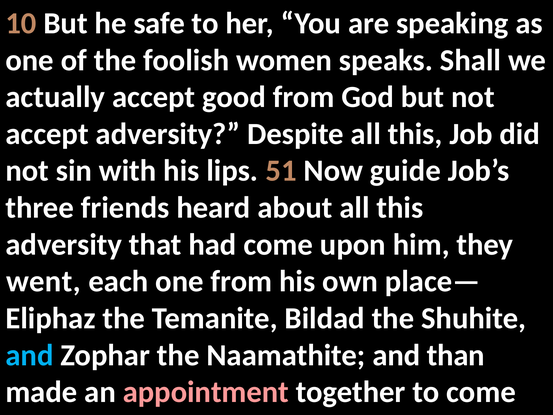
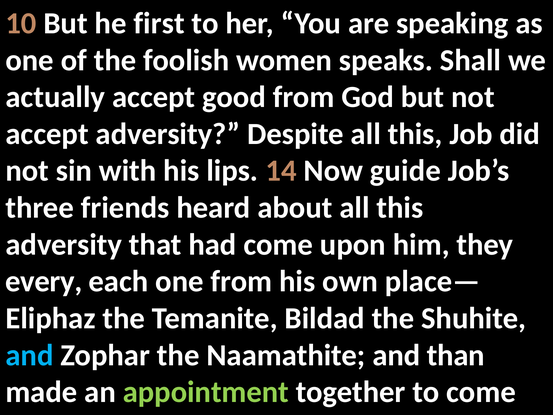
safe: safe -> first
51: 51 -> 14
went: went -> every
appointment colour: pink -> light green
